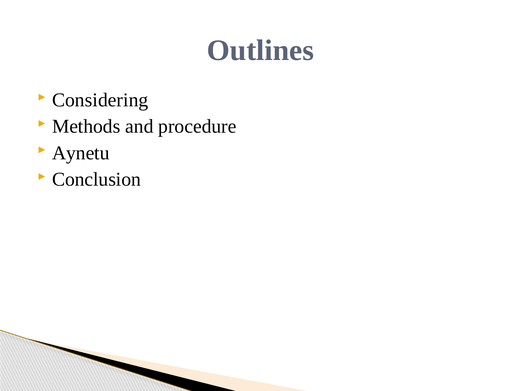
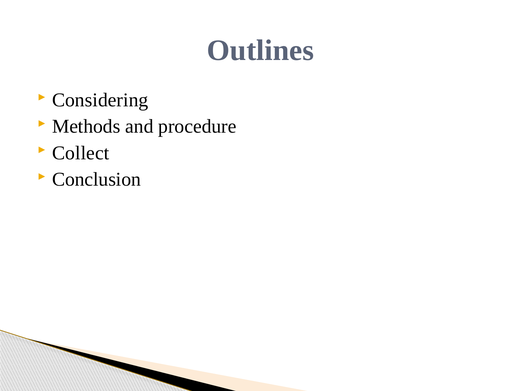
Aynetu: Aynetu -> Collect
